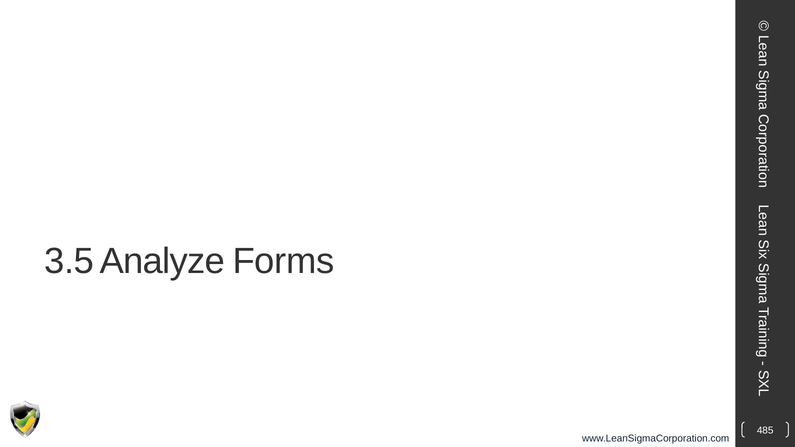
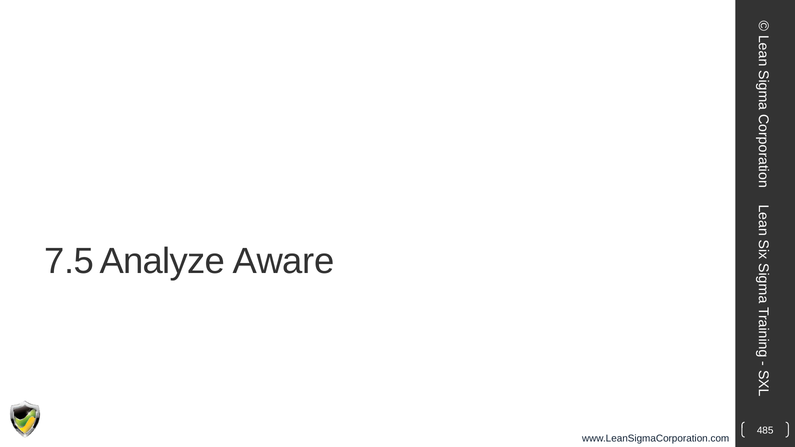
3.5: 3.5 -> 7.5
Forms: Forms -> Aware
